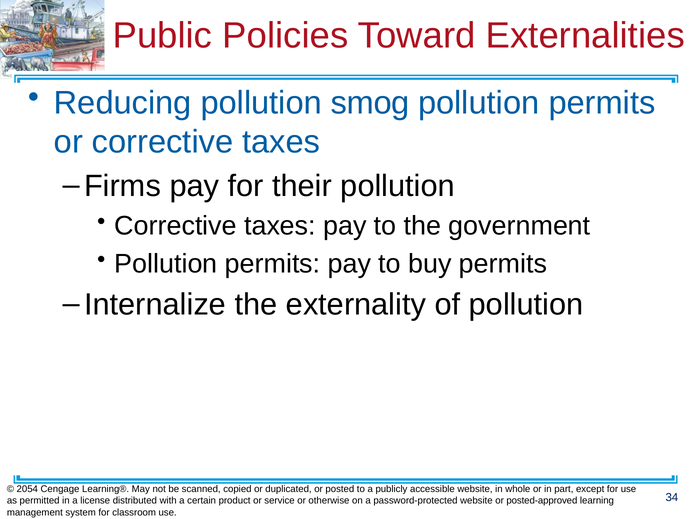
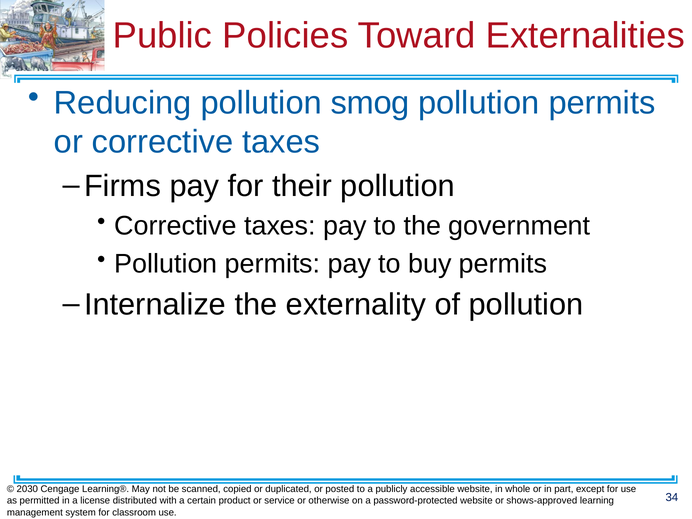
2054: 2054 -> 2030
posted-approved: posted-approved -> shows-approved
